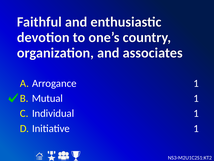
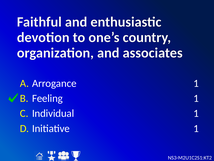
Mutual: Mutual -> Feeling
